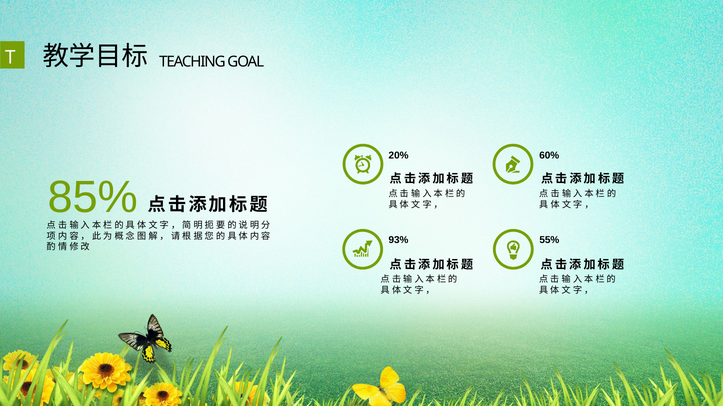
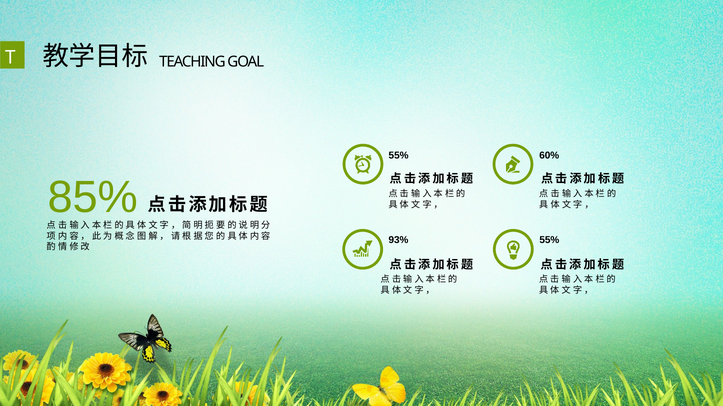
20% at (399, 156): 20% -> 55%
